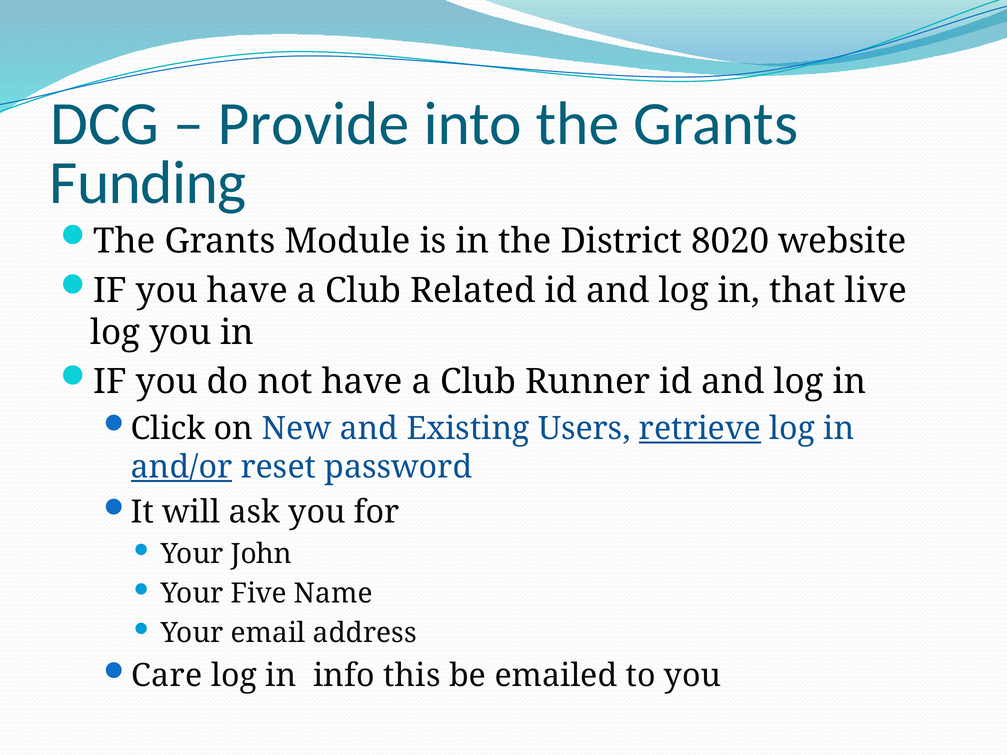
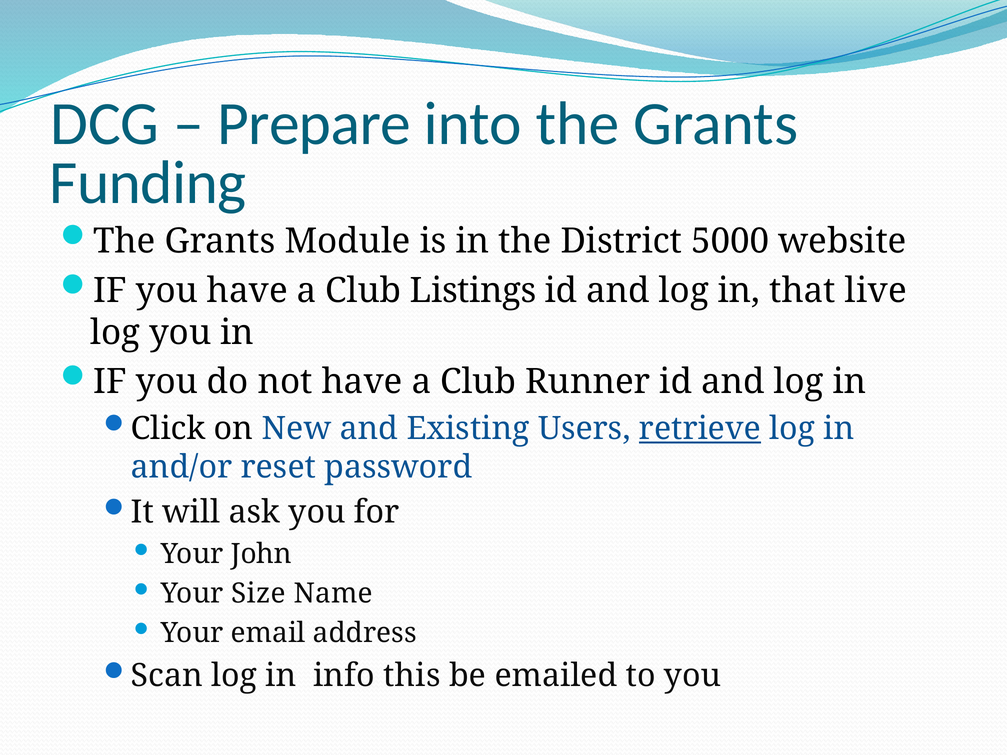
Provide: Provide -> Prepare
8020: 8020 -> 5000
Related: Related -> Listings
and/or underline: present -> none
Five: Five -> Size
Care: Care -> Scan
